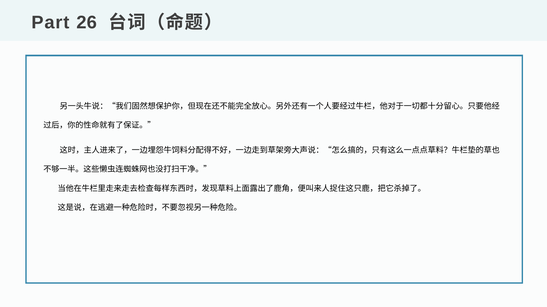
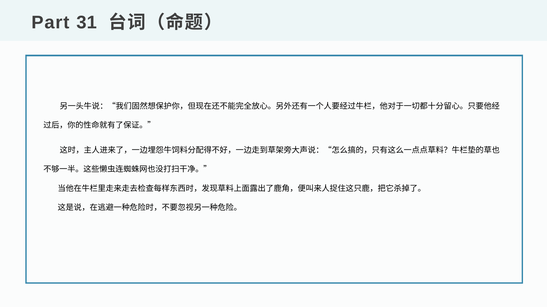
26: 26 -> 31
